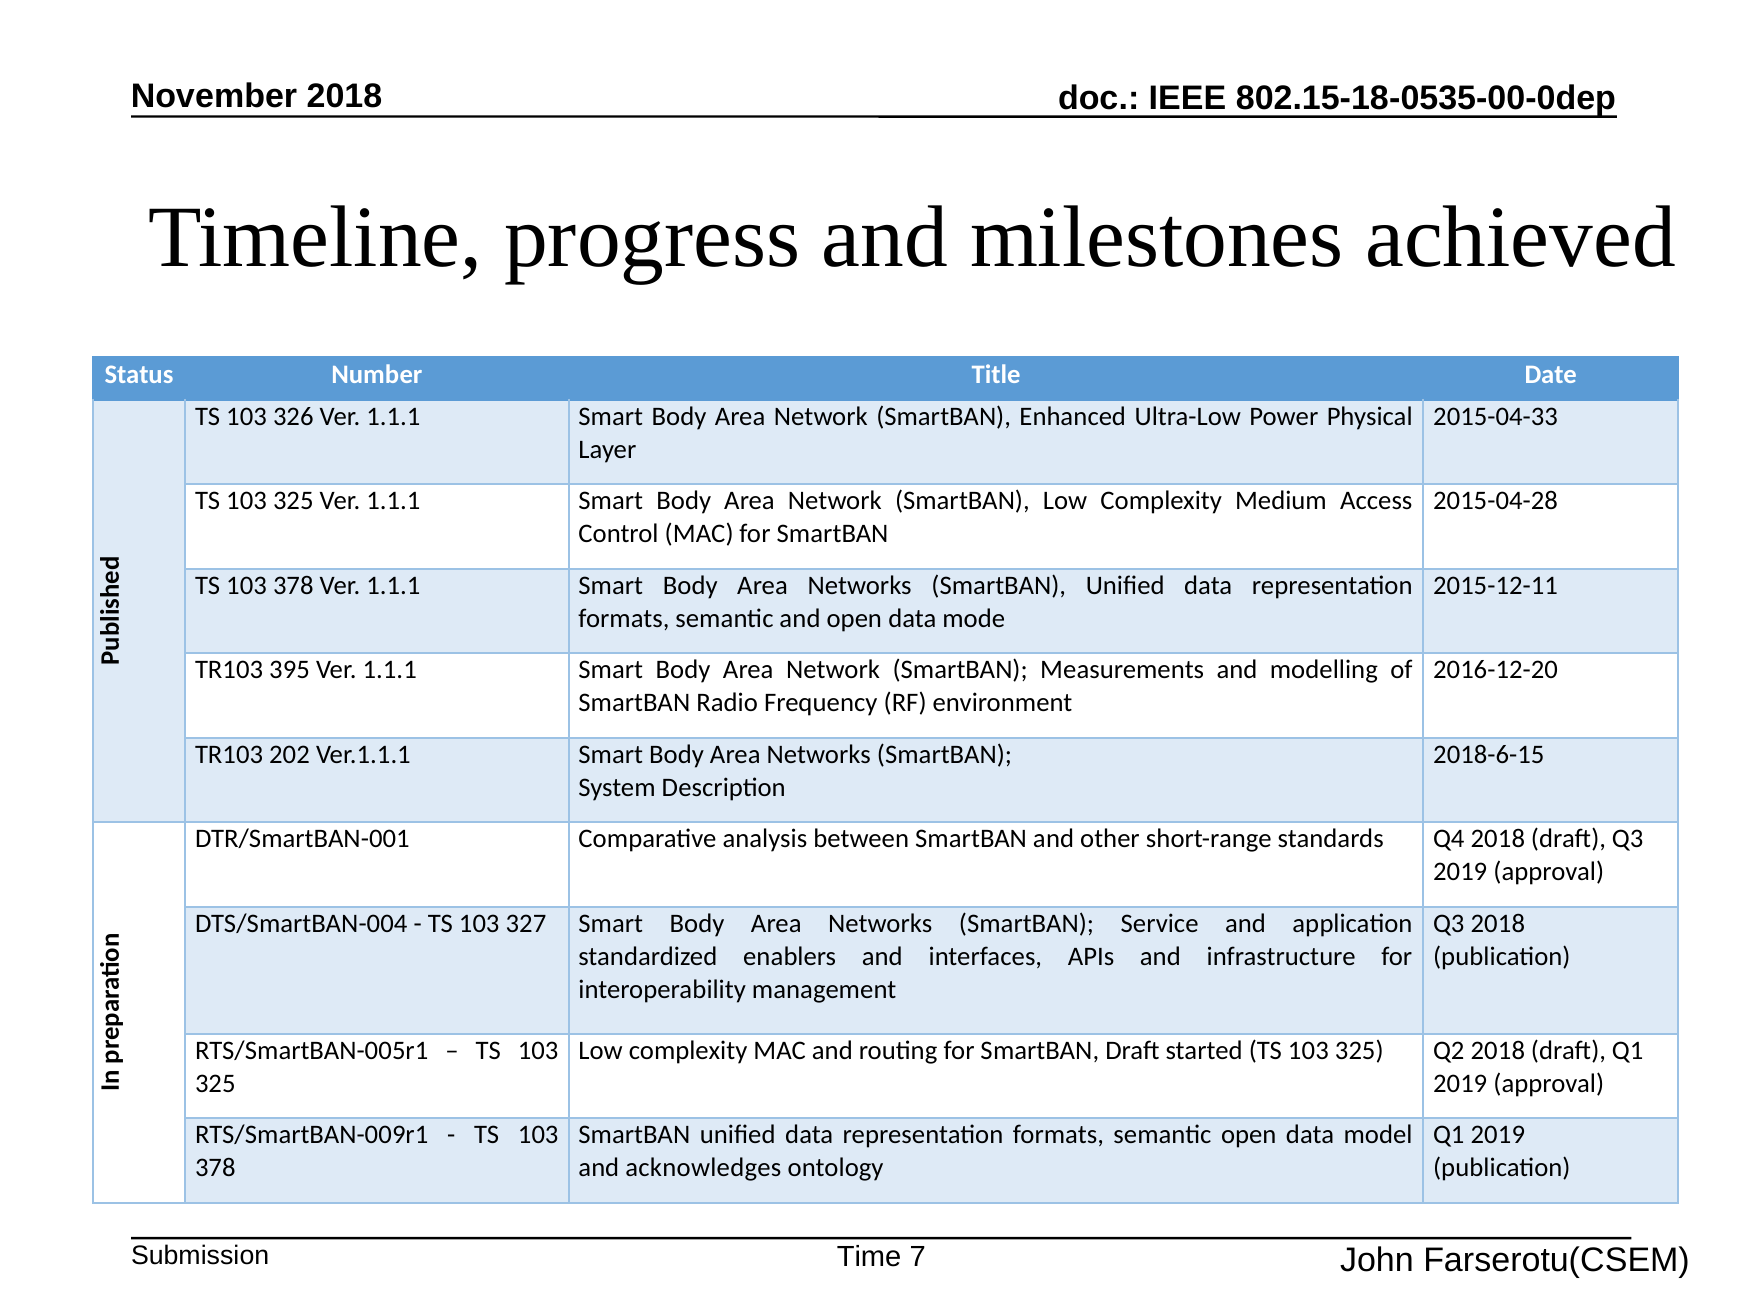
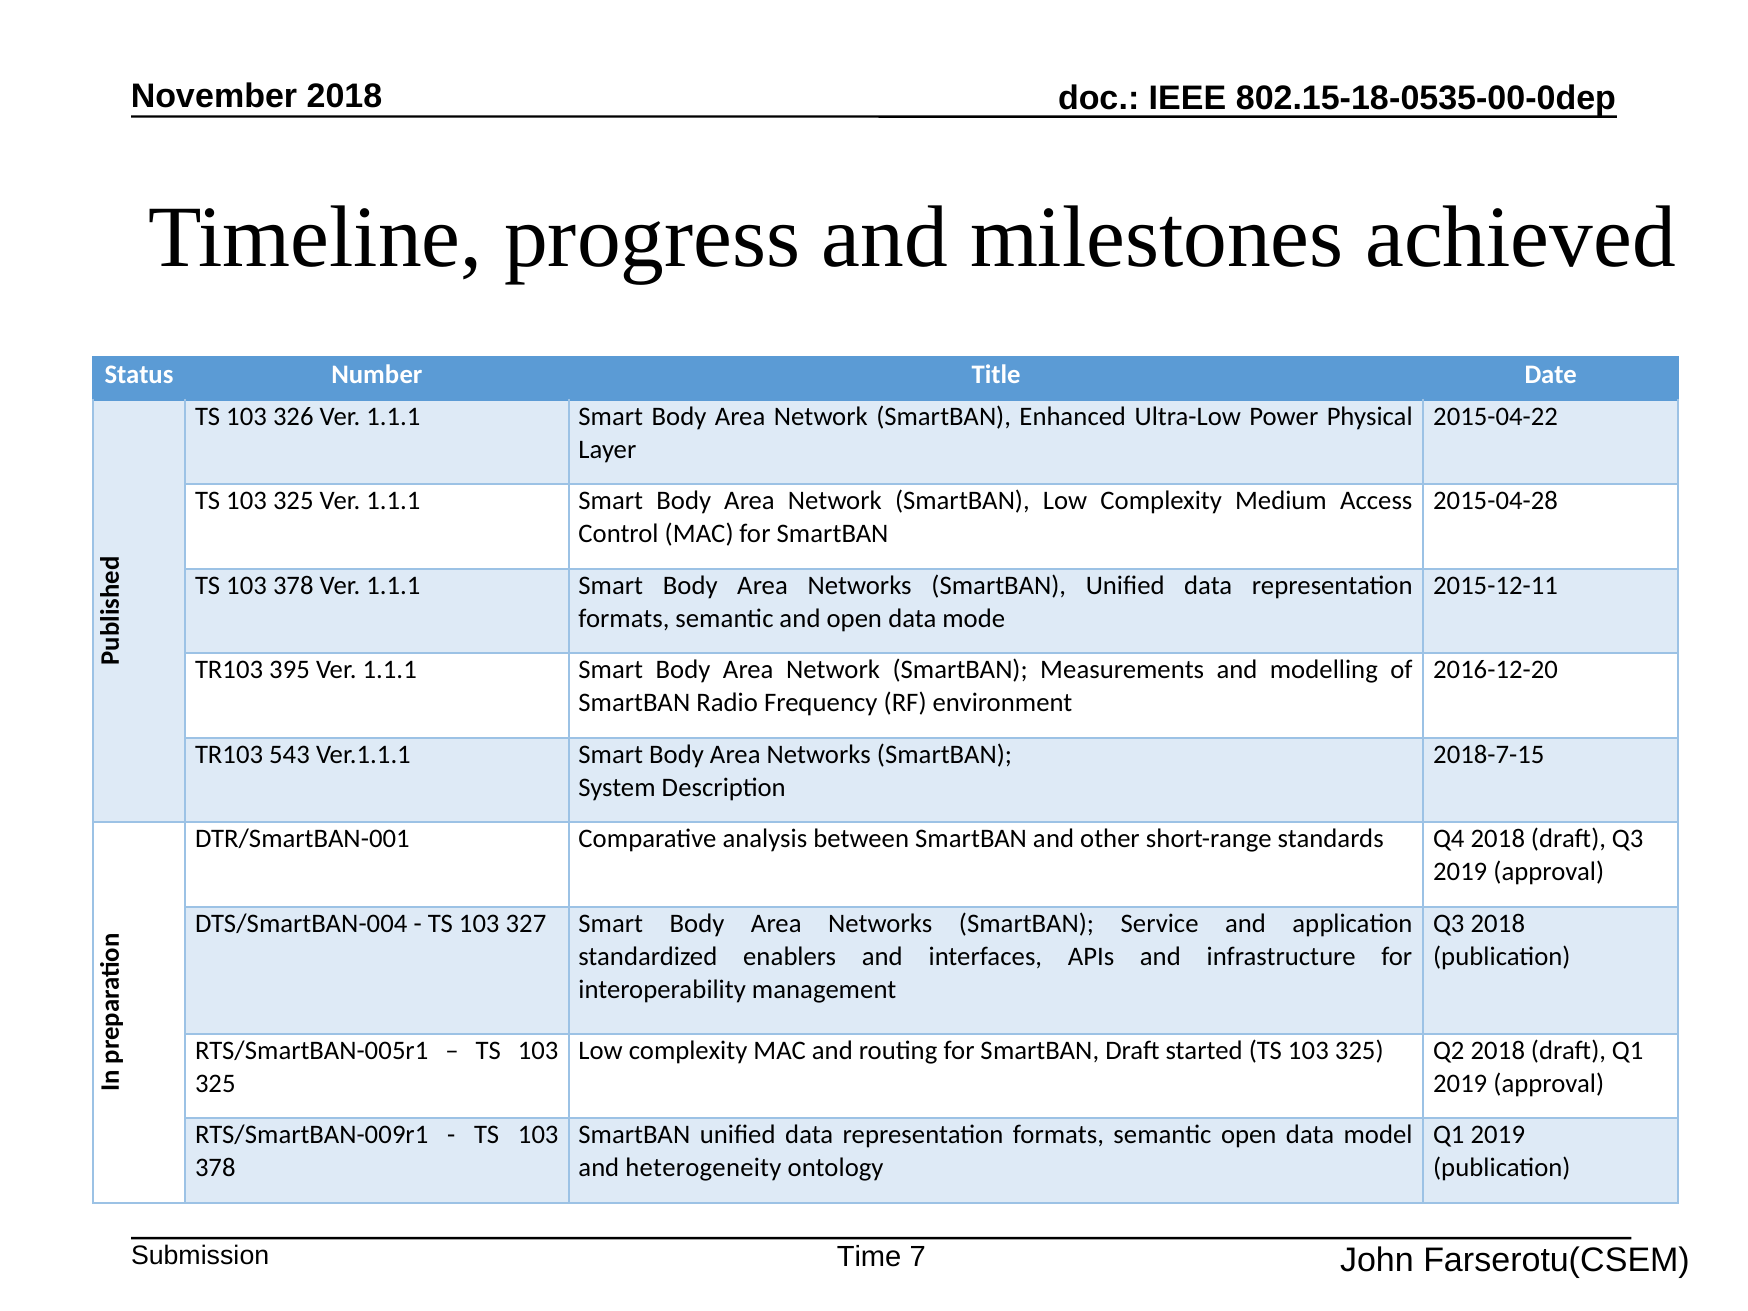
2015-04-33: 2015-04-33 -> 2015-04-22
202: 202 -> 543
2018-6-15: 2018-6-15 -> 2018-7-15
acknowledges: acknowledges -> heterogeneity
